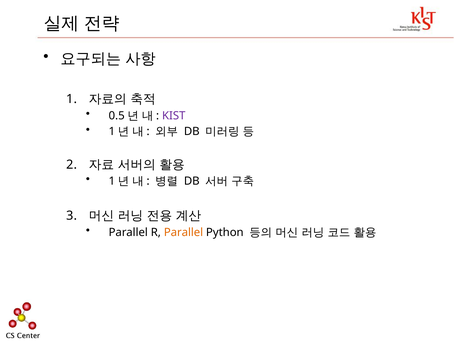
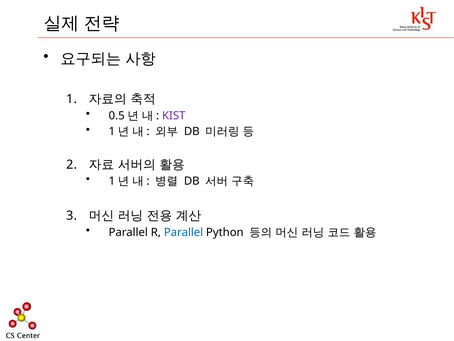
Parallel at (183, 232) colour: orange -> blue
